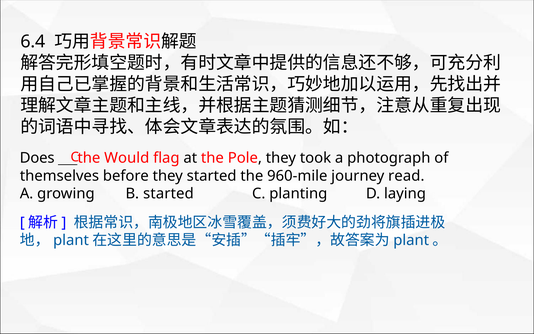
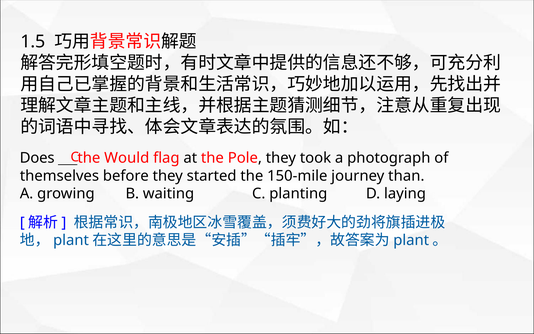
6.4: 6.4 -> 1.5
960-mile: 960-mile -> 150-mile
read: read -> than
B started: started -> waiting
